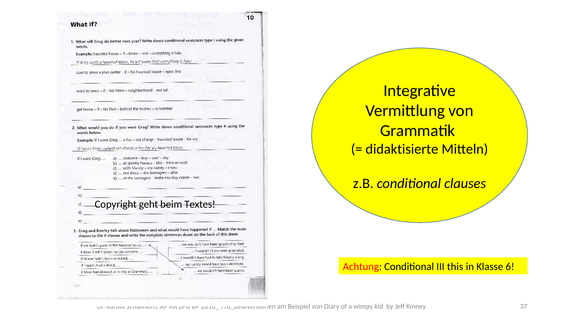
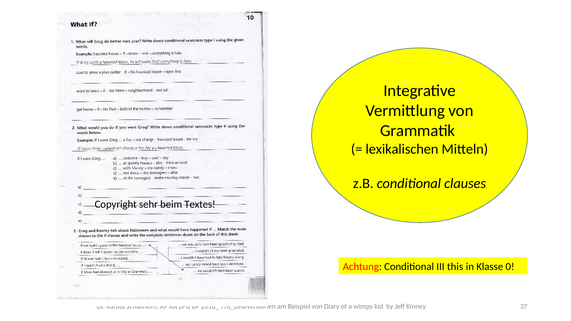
didaktisierte: didaktisierte -> lexikalischen
geht: geht -> sehr
6: 6 -> 0
